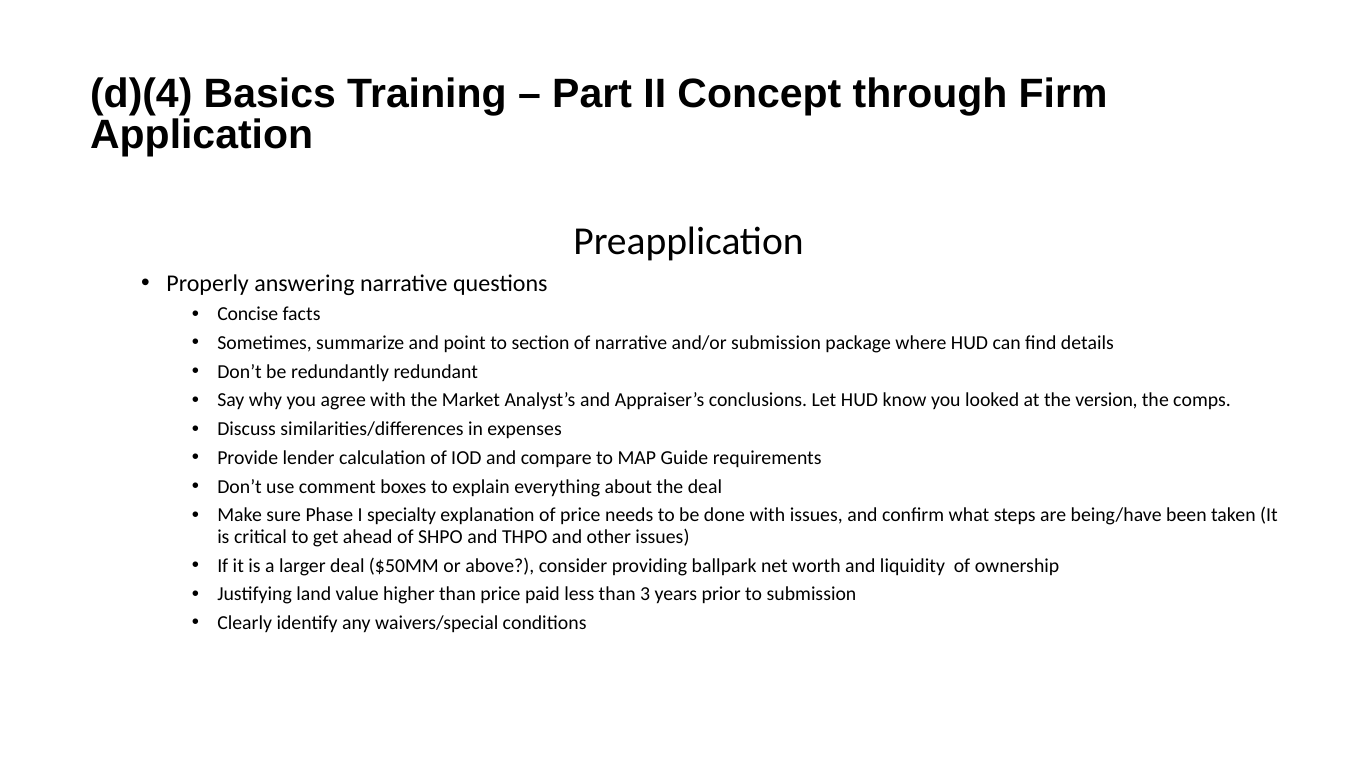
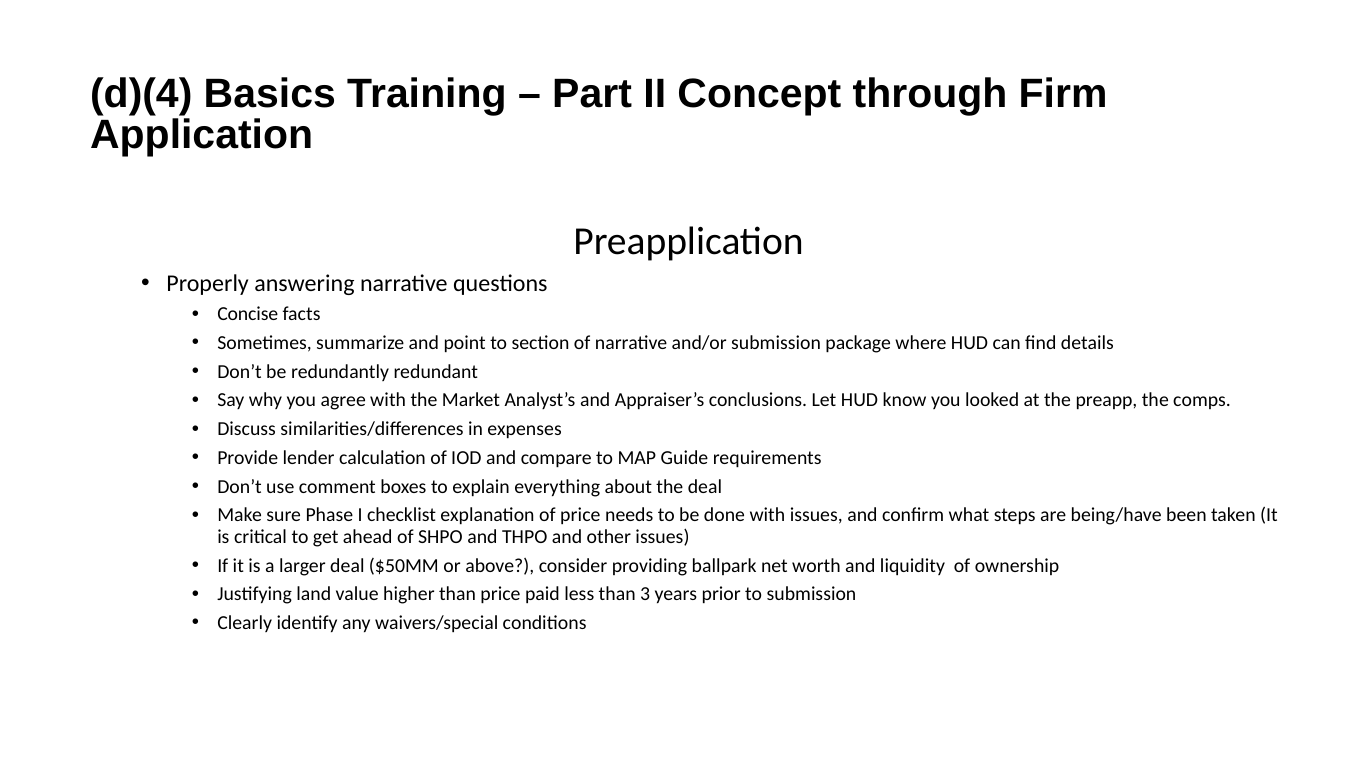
version: version -> preapp
specialty: specialty -> checklist
